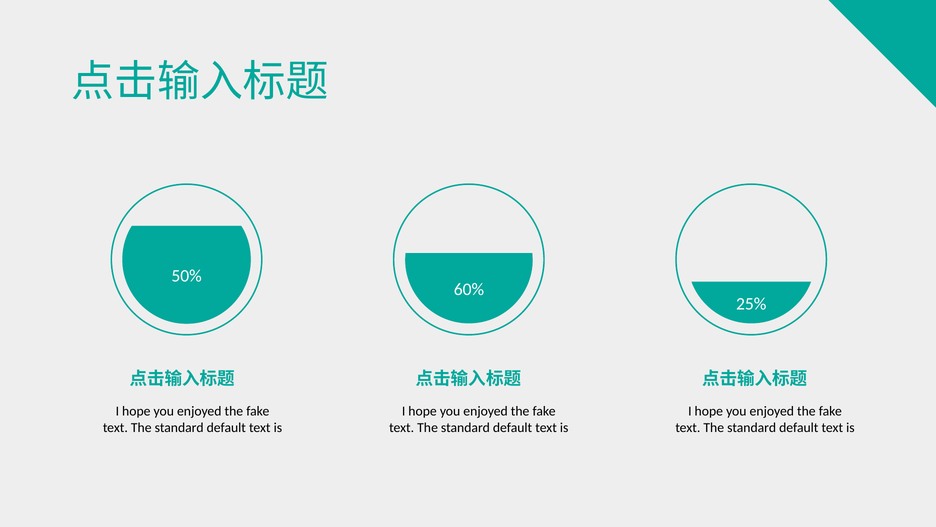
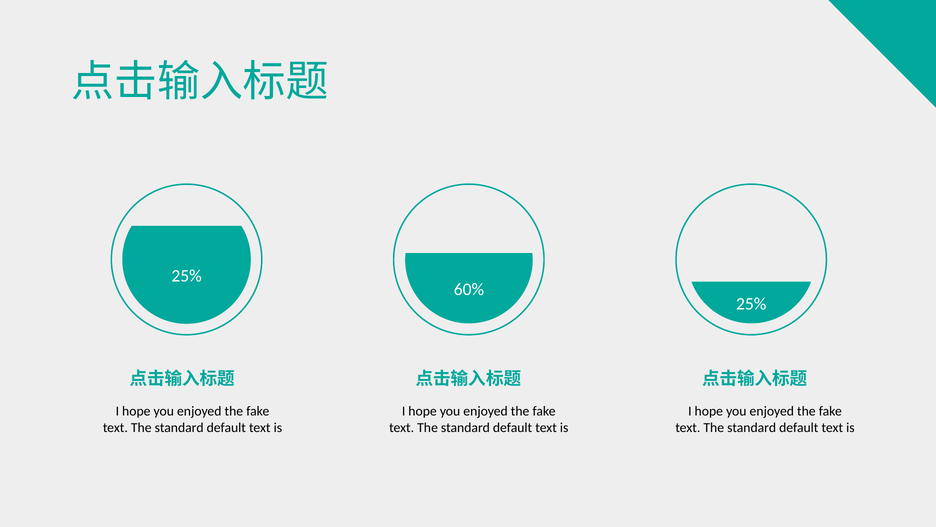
50% at (187, 276): 50% -> 25%
